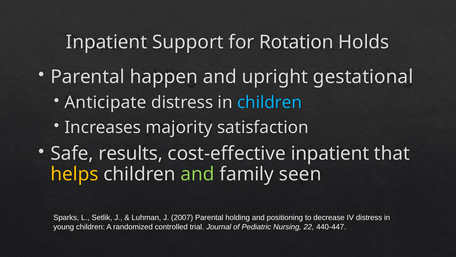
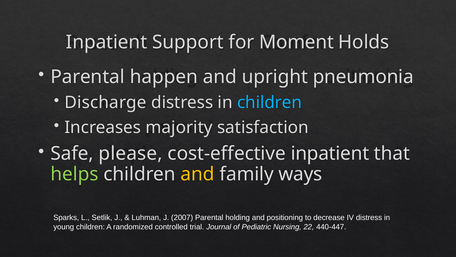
Rotation: Rotation -> Moment
gestational: gestational -> pneumonia
Anticipate: Anticipate -> Discharge
results: results -> please
helps colour: yellow -> light green
and at (198, 174) colour: light green -> yellow
seen: seen -> ways
